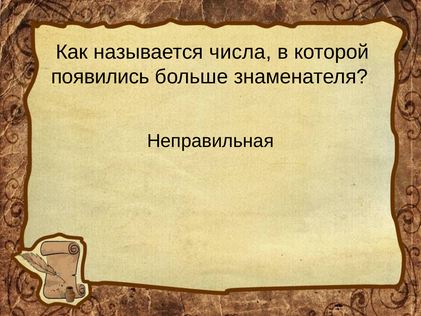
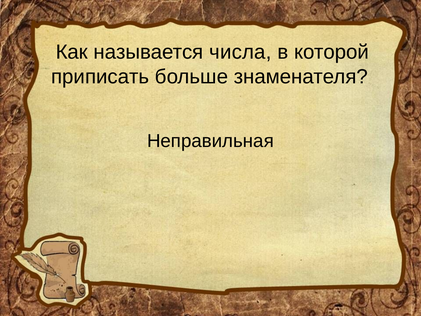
появились: появились -> приписать
